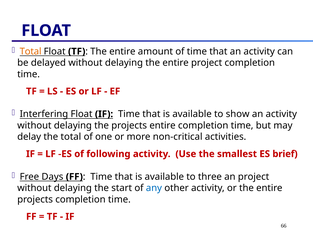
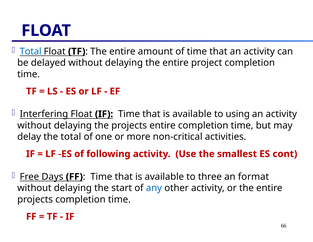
Total at (31, 51) colour: orange -> blue
show: show -> using
brief: brief -> cont
an project: project -> format
